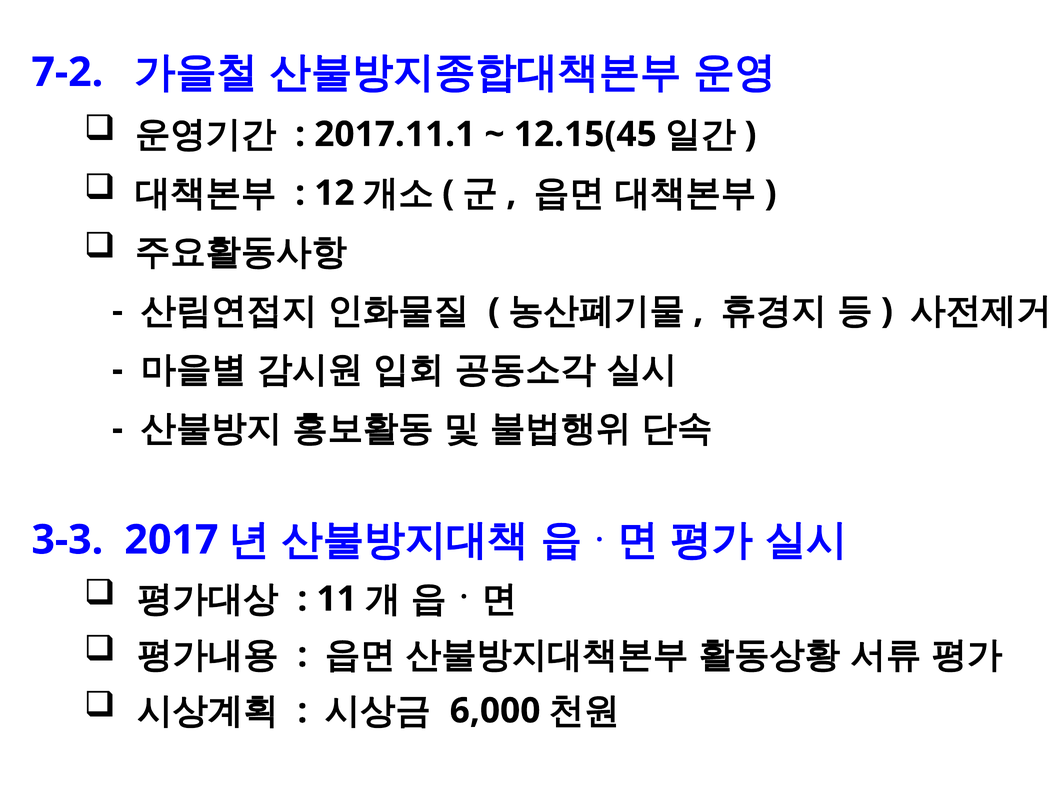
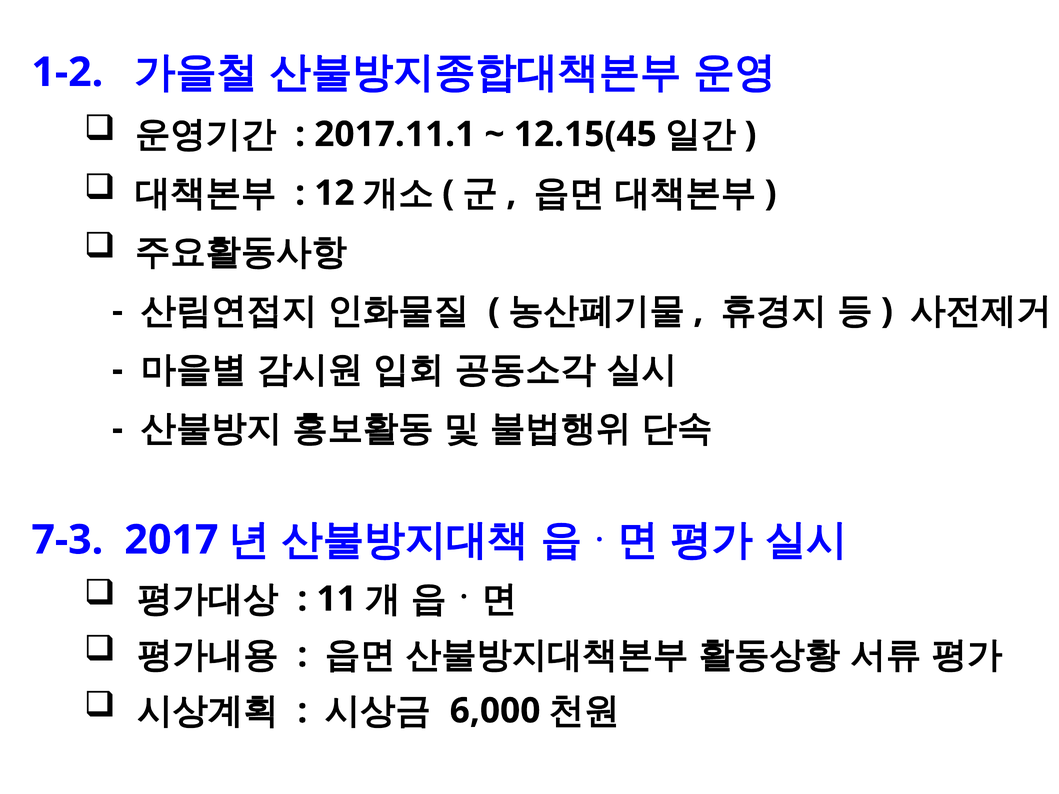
7-2: 7-2 -> 1-2
3-3: 3-3 -> 7-3
